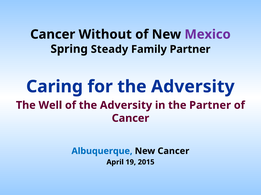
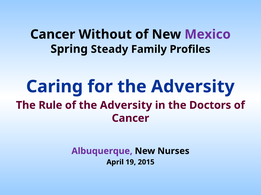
Family Partner: Partner -> Profiles
Well: Well -> Rule
the Partner: Partner -> Doctors
Albuquerque colour: blue -> purple
New Cancer: Cancer -> Nurses
